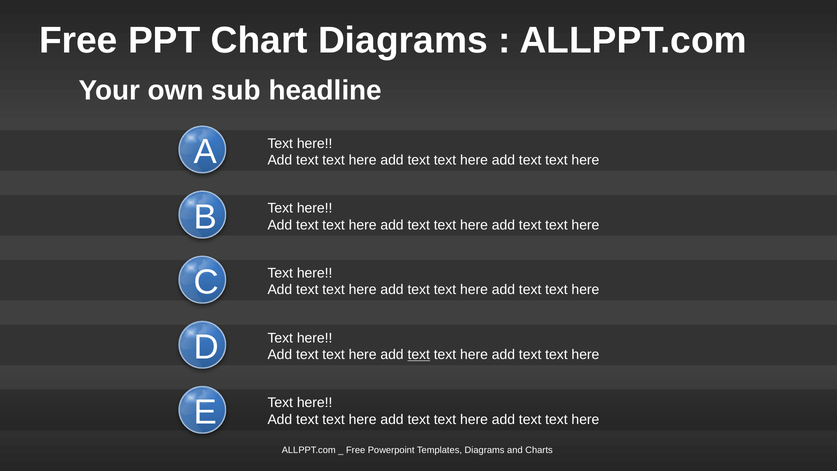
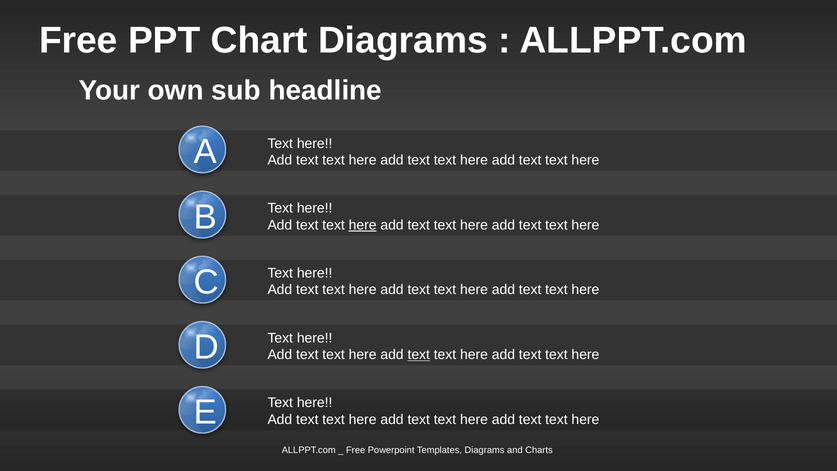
here at (363, 225) underline: none -> present
